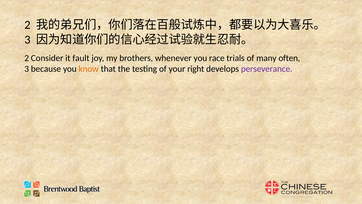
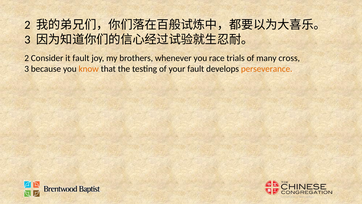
often: often -> cross
your right: right -> fault
perseverance colour: purple -> orange
